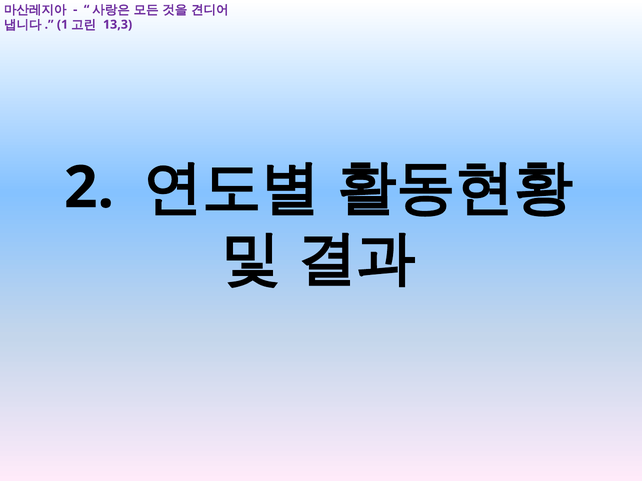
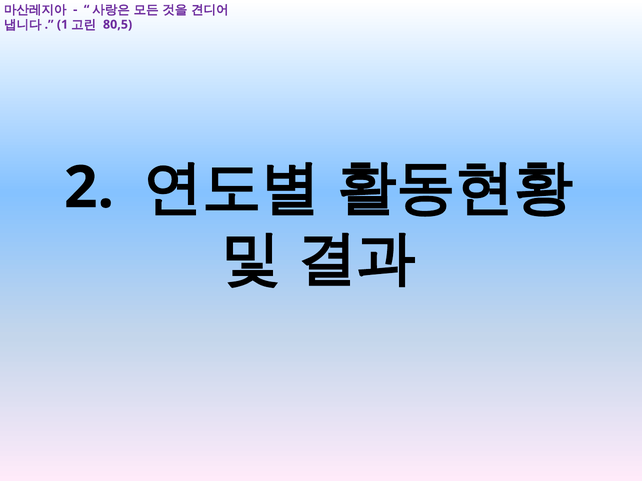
13,3: 13,3 -> 80,5
